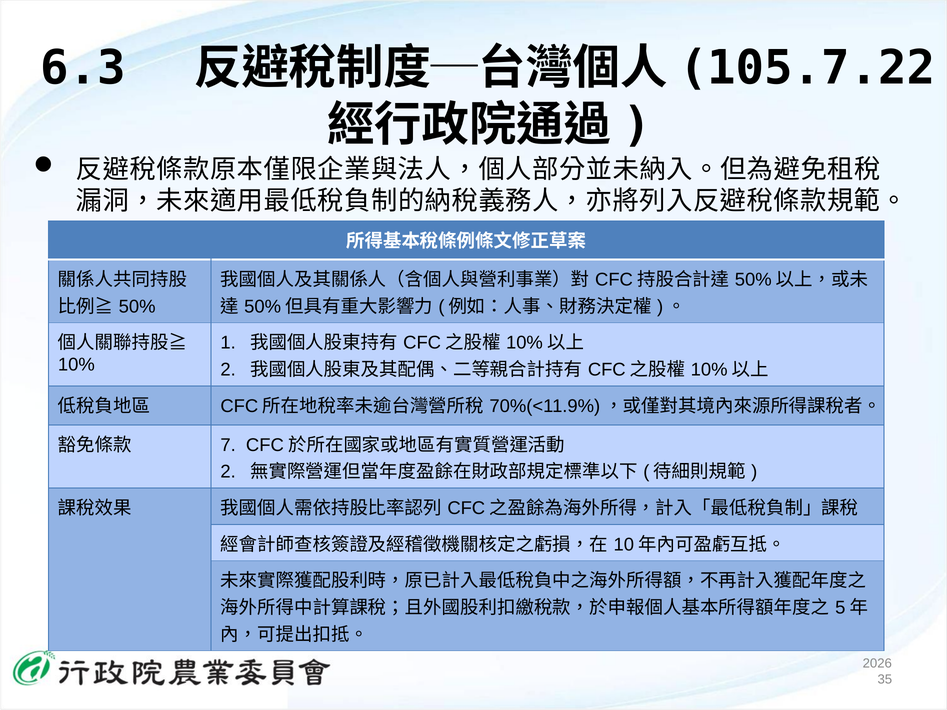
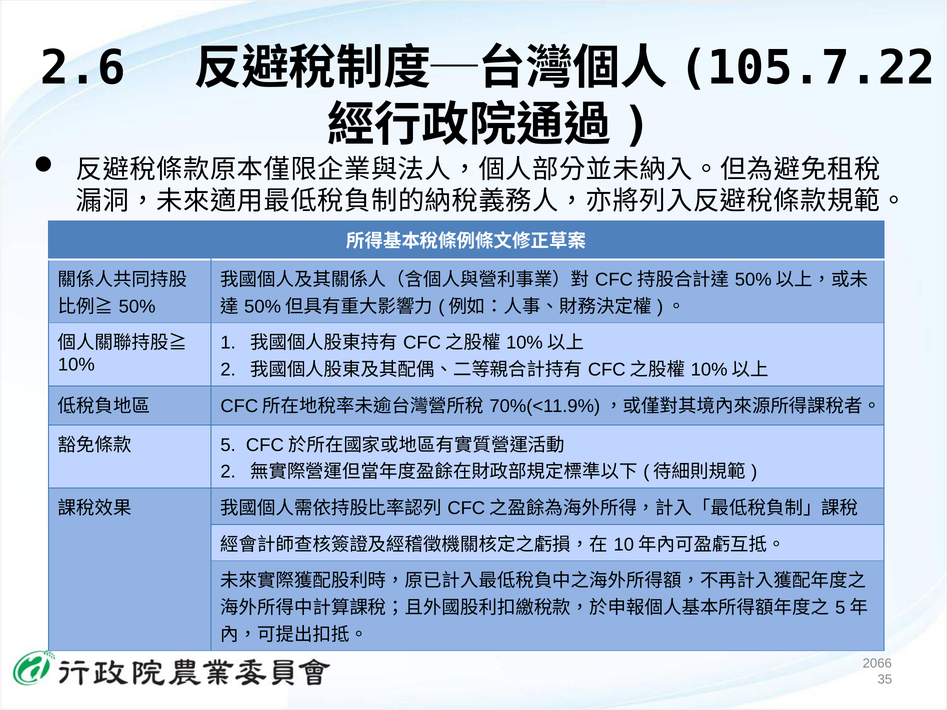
6.3: 6.3 -> 2.6
7: 7 -> 5
2026: 2026 -> 2066
